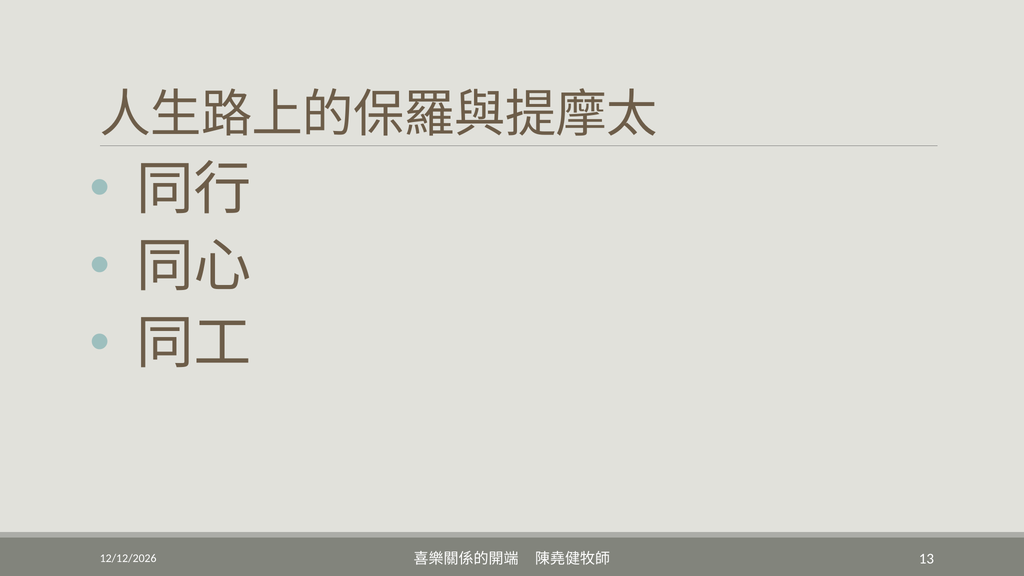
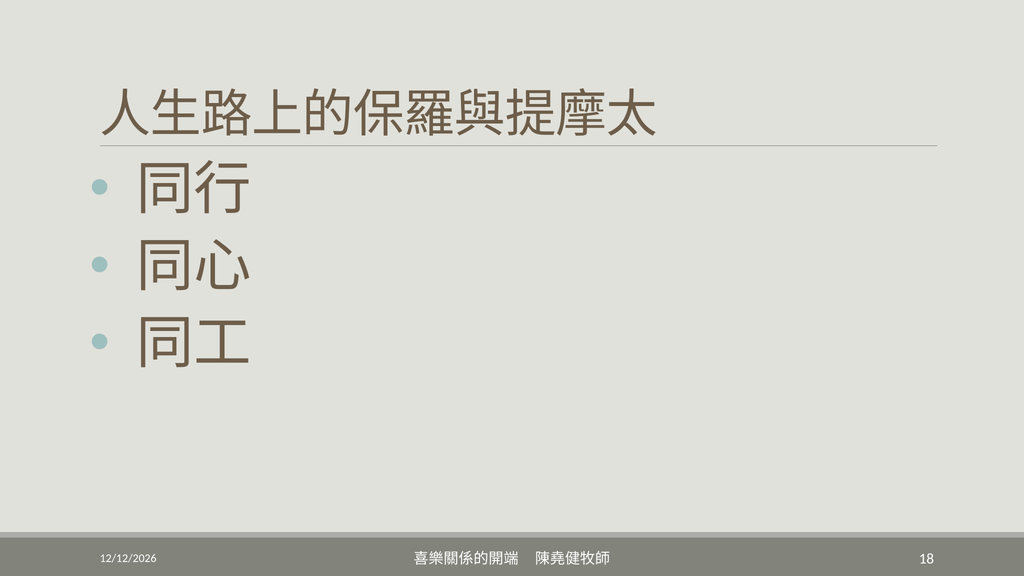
13: 13 -> 18
